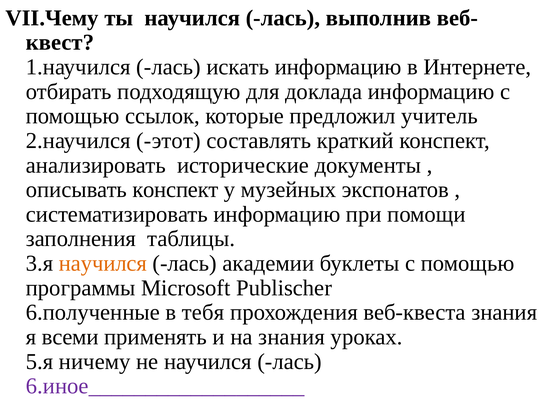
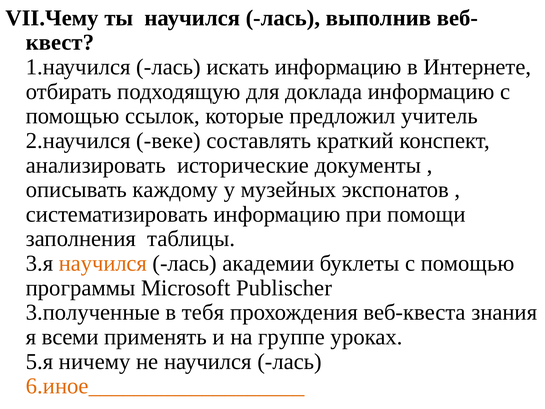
этот: этот -> веке
описывать конспект: конспект -> каждому
6.полученные: 6.полученные -> 3.полученные
на знания: знания -> группе
6.иное___________________ colour: purple -> orange
